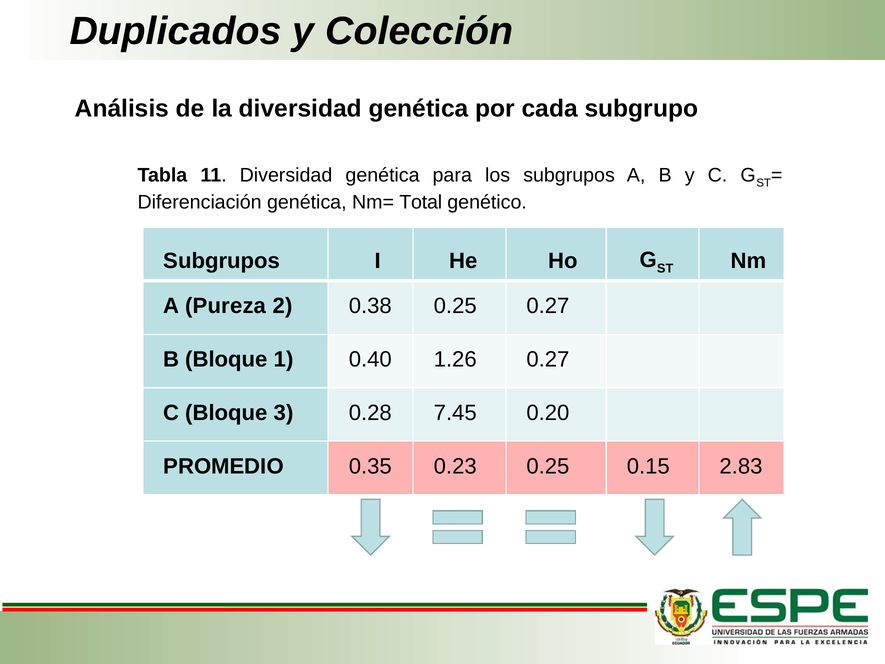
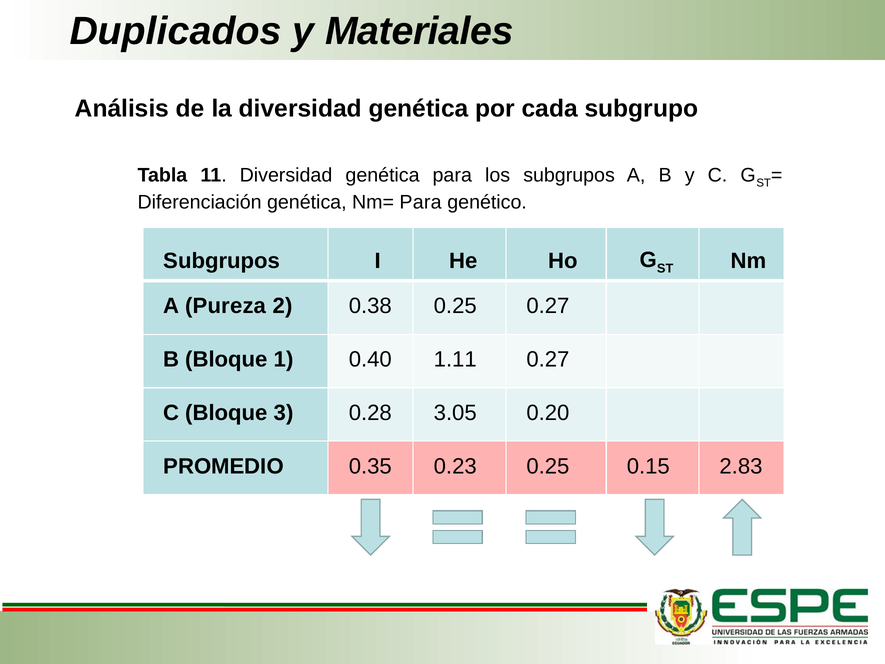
Colección: Colección -> Materiales
Nm= Total: Total -> Para
1.26: 1.26 -> 1.11
7.45: 7.45 -> 3.05
